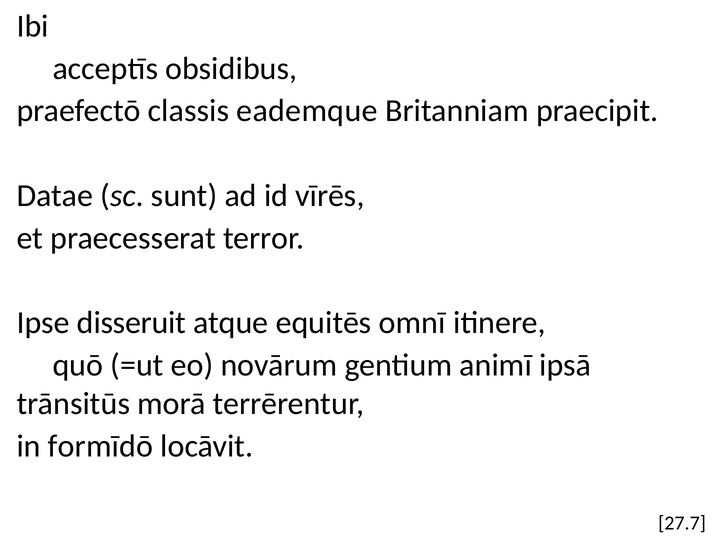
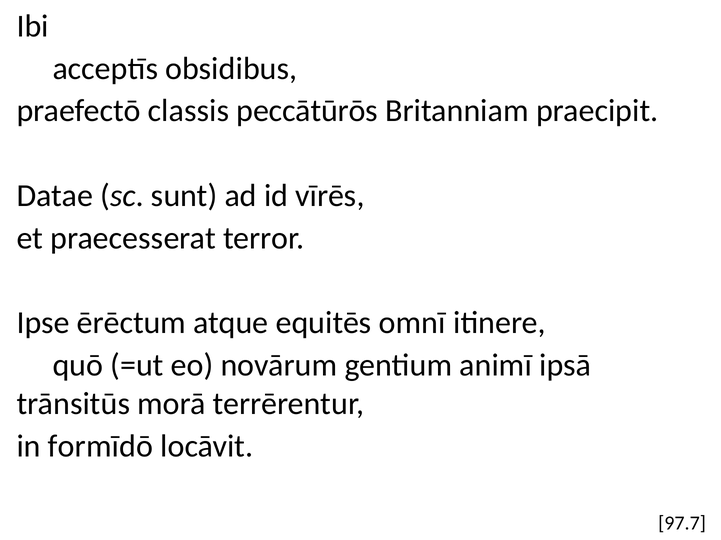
eademque: eademque -> peccātūrōs
disseruit: disseruit -> ērēctum
27.7: 27.7 -> 97.7
